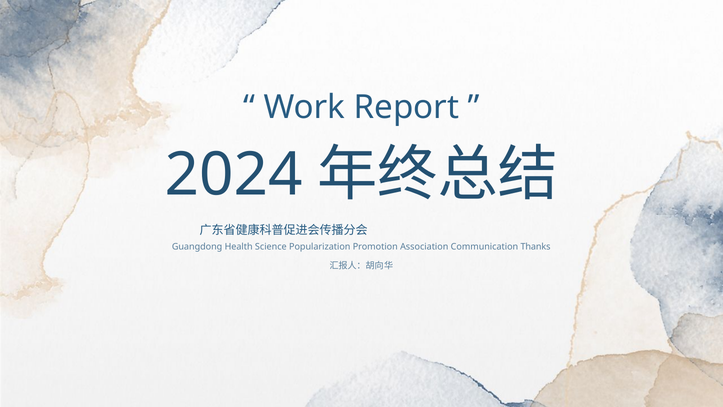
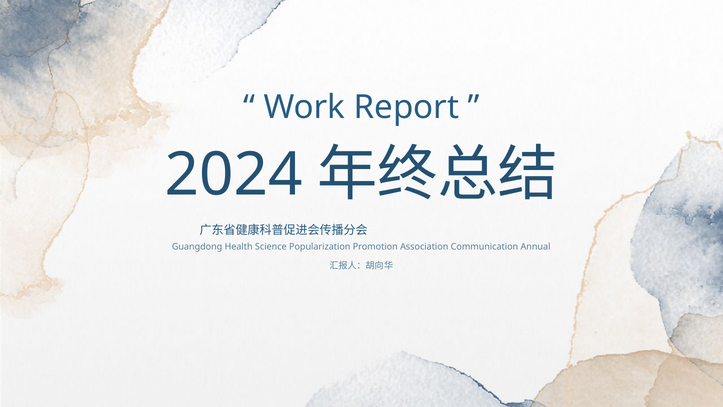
Thanks: Thanks -> Annual
